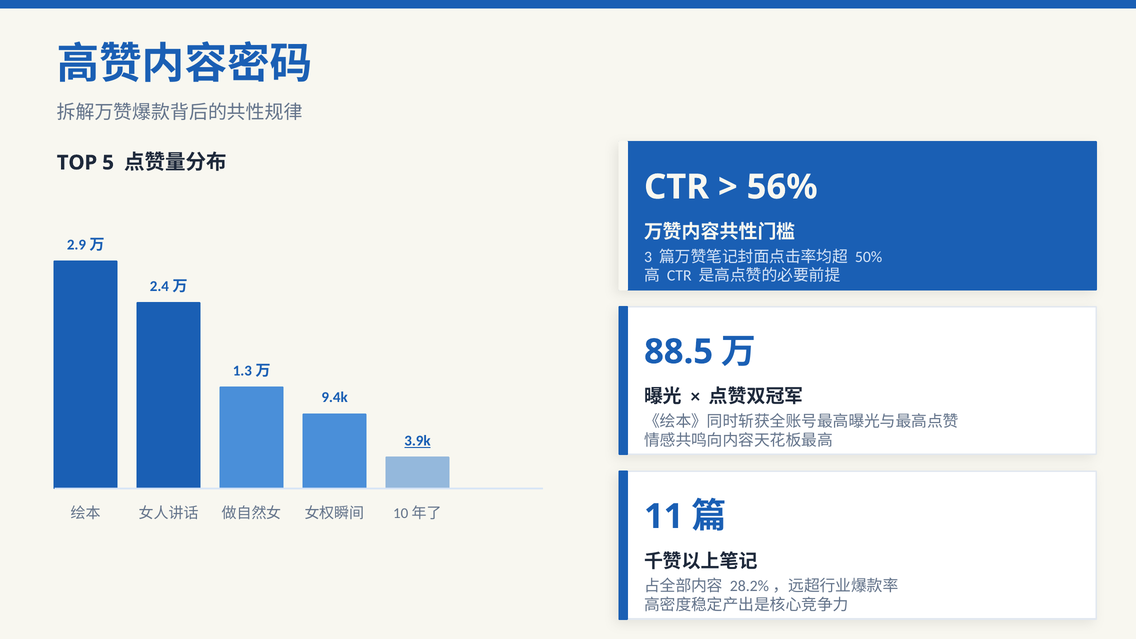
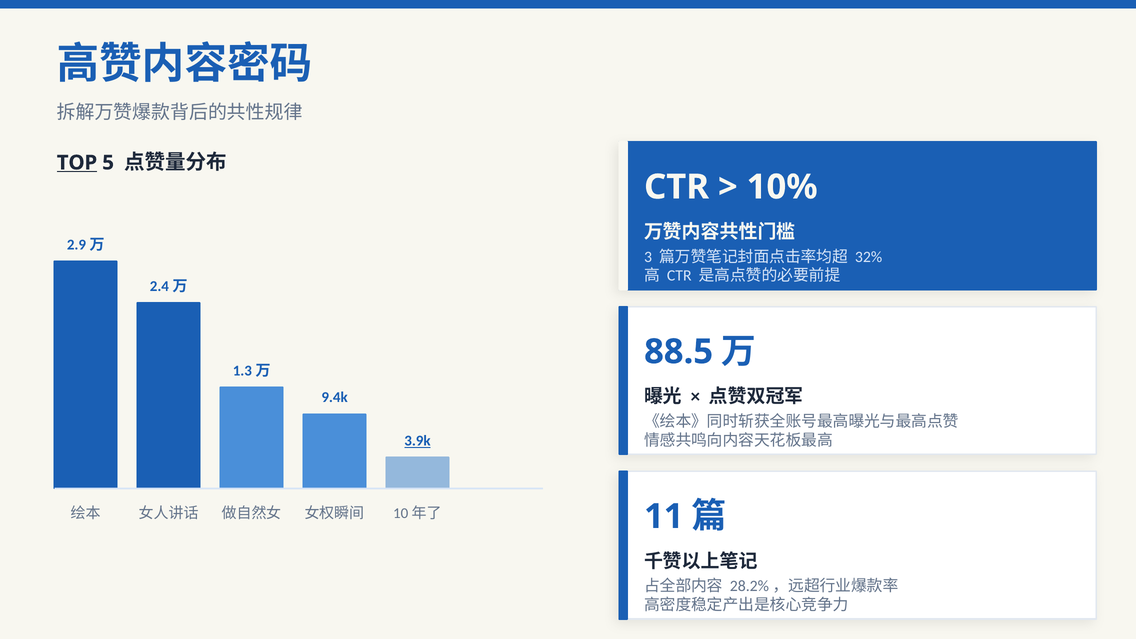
TOP underline: none -> present
56%: 56% -> 10%
50%: 50% -> 32%
